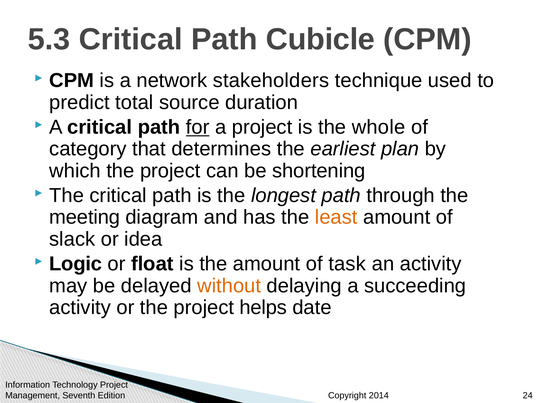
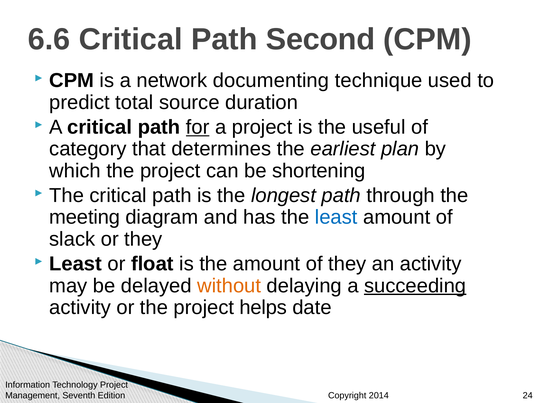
5.3: 5.3 -> 6.6
Cubicle: Cubicle -> Second
stakeholders: stakeholders -> documenting
whole: whole -> useful
least at (336, 218) colour: orange -> blue
or idea: idea -> they
Logic at (76, 264): Logic -> Least
of task: task -> they
succeeding underline: none -> present
